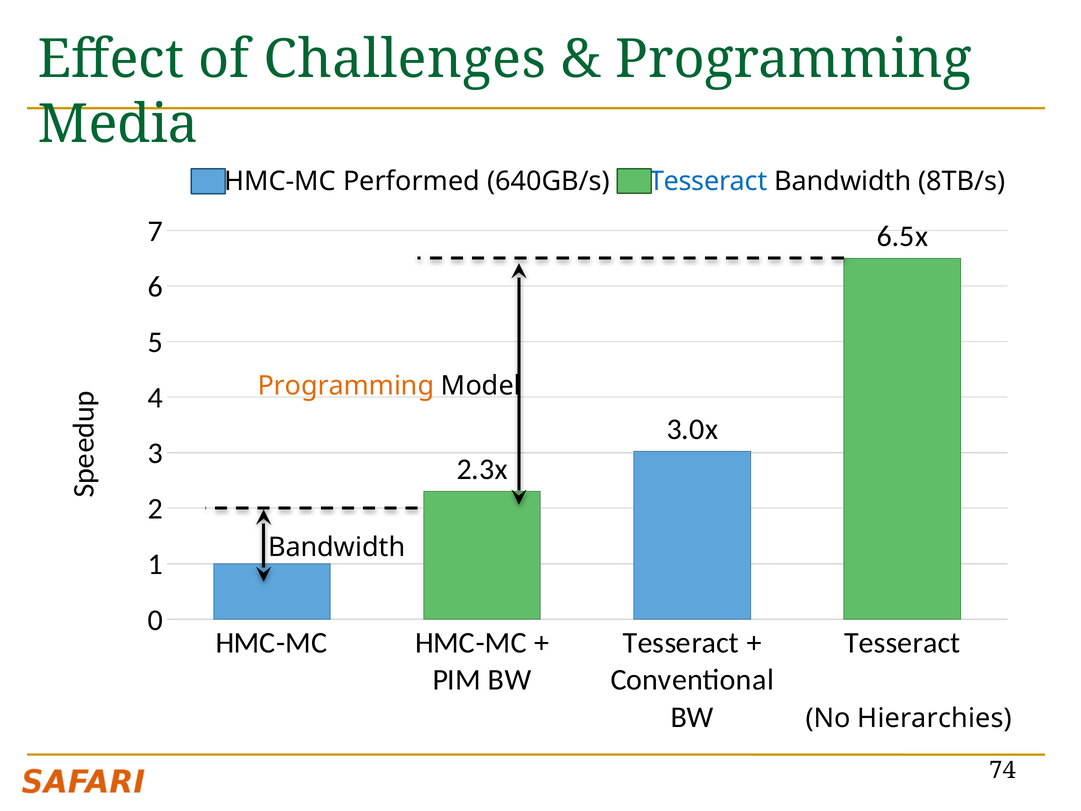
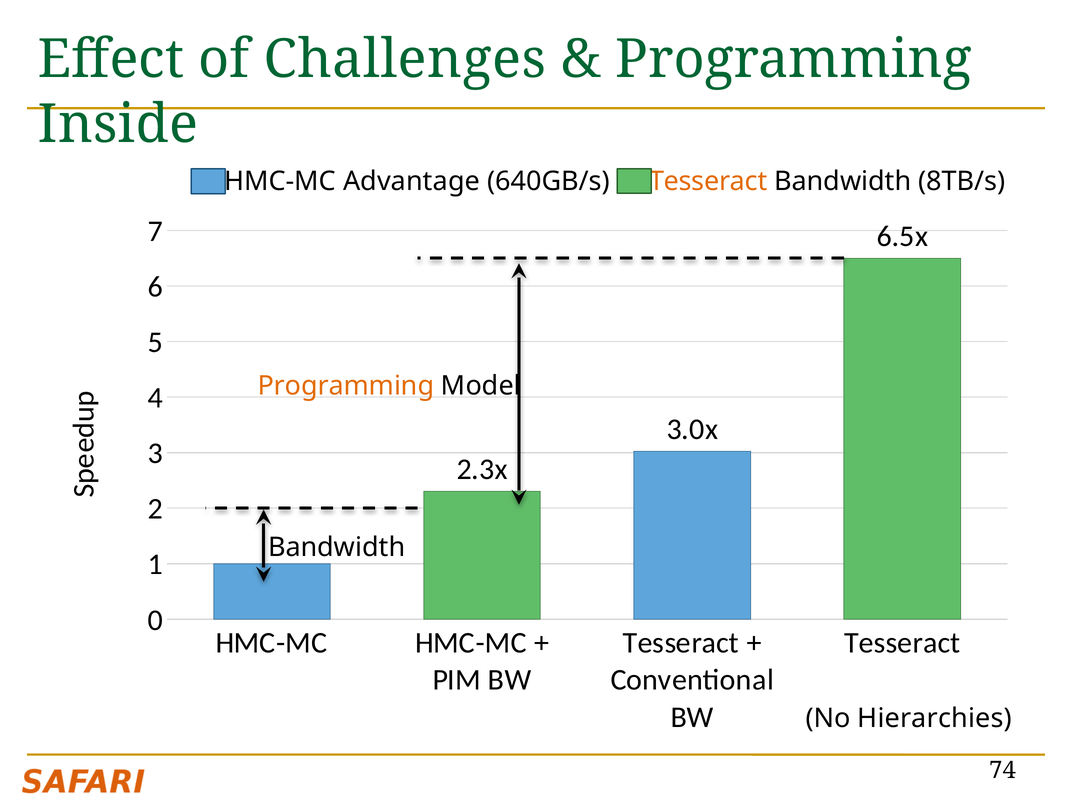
Media: Media -> Inside
Performed: Performed -> Advantage
Tesseract at (708, 181) colour: blue -> orange
